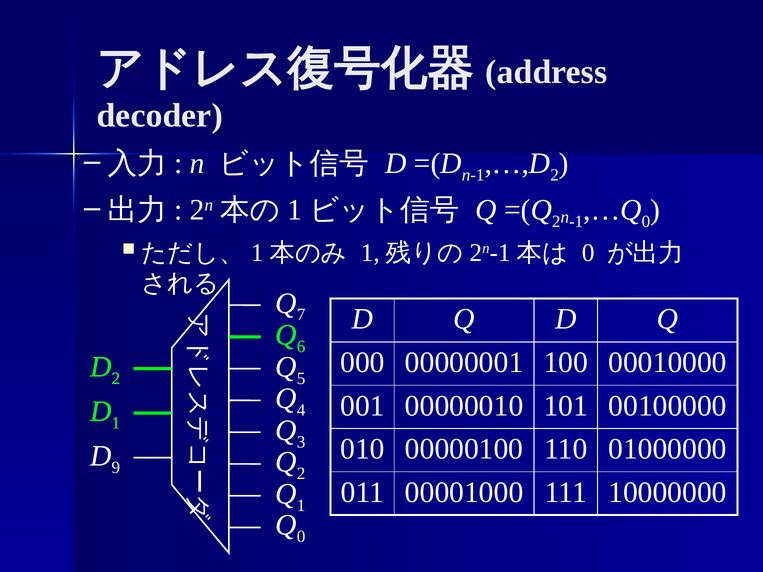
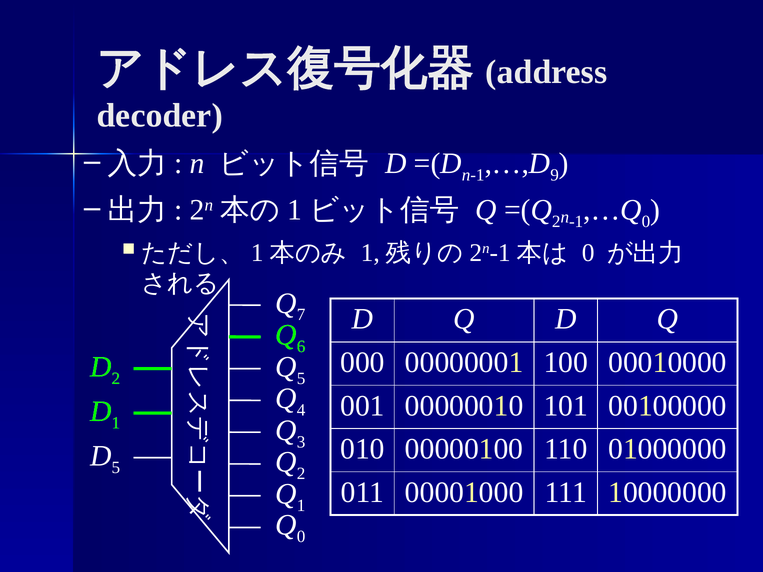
2 at (555, 175): 2 -> 9
D 9: 9 -> 5
